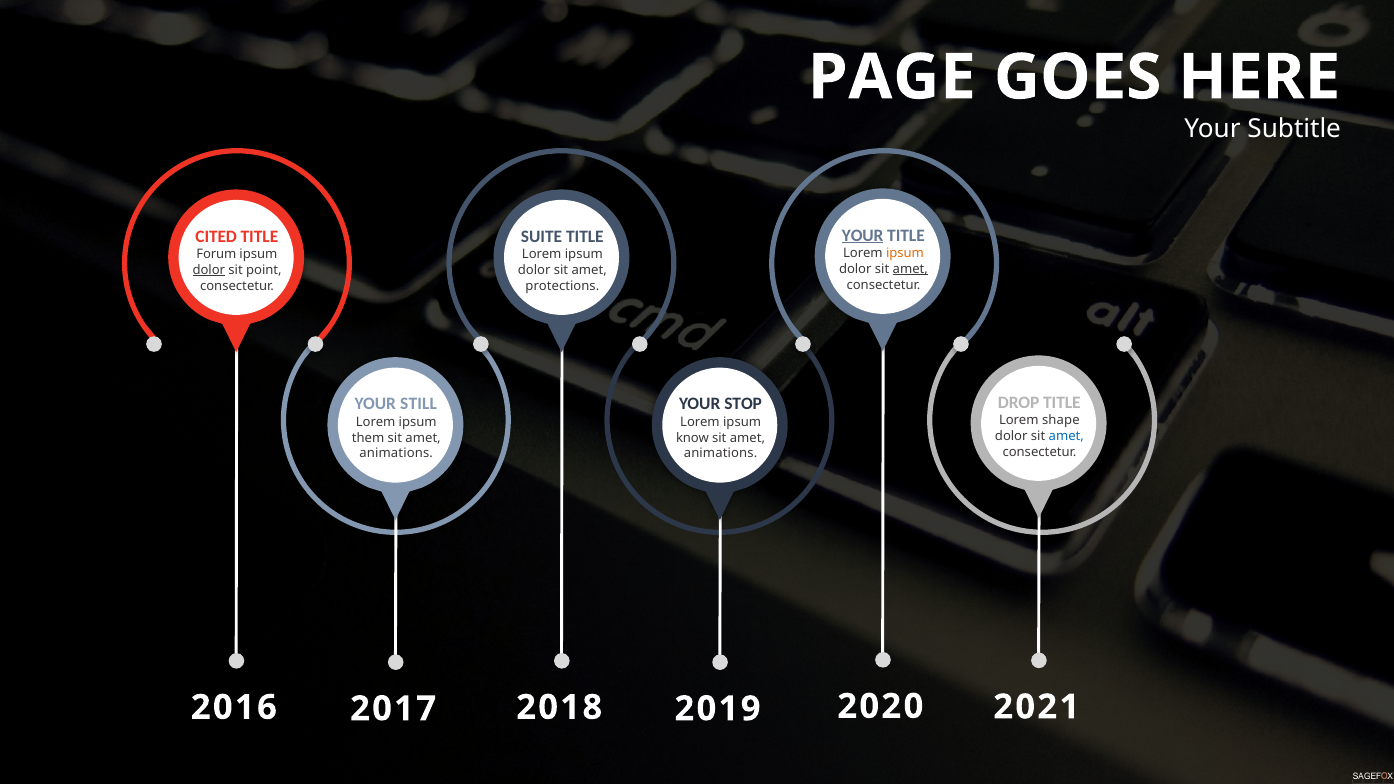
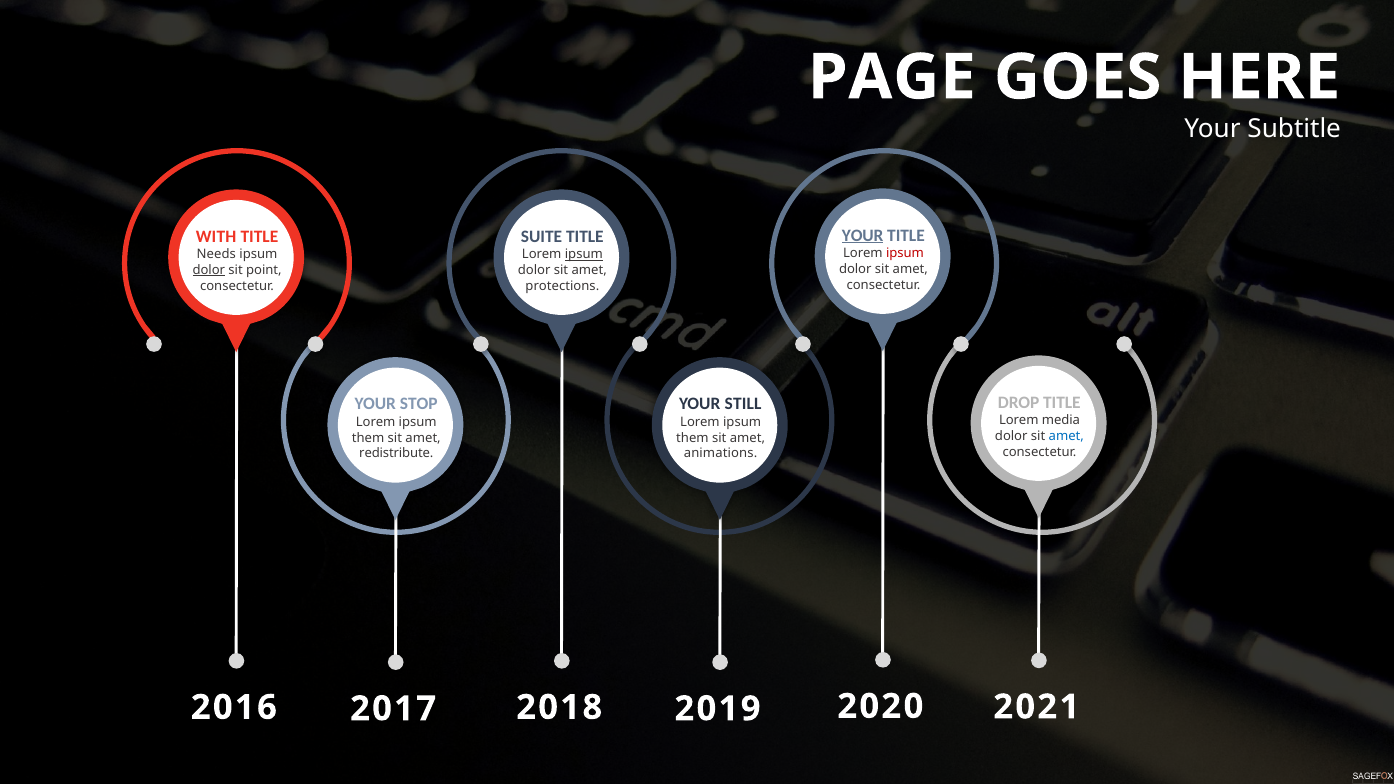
CITED: CITED -> WITH
ipsum at (905, 253) colour: orange -> red
Forum: Forum -> Needs
ipsum at (584, 254) underline: none -> present
amet at (910, 269) underline: present -> none
STILL: STILL -> STOP
STOP: STOP -> STILL
shape: shape -> media
know at (693, 438): know -> them
animations at (396, 454): animations -> redistribute
